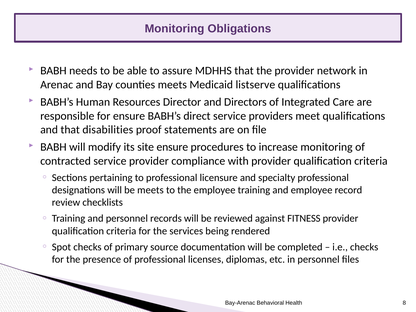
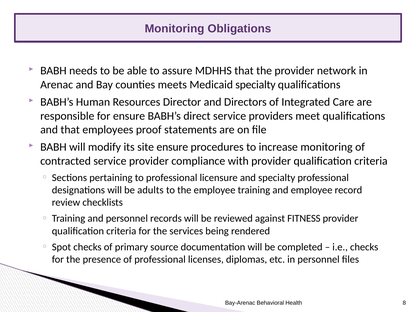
Medicaid listserve: listserve -> specialty
disabilities: disabilities -> employees
be meets: meets -> adults
